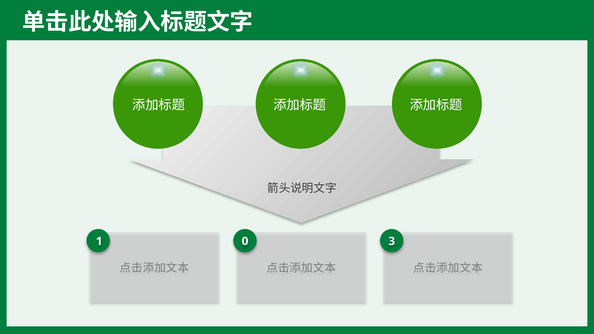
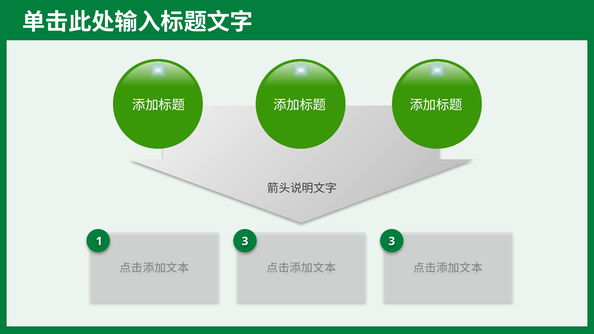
1 0: 0 -> 3
